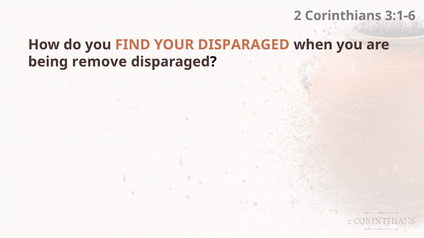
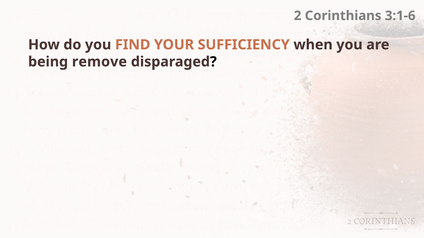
YOUR DISPARAGED: DISPARAGED -> SUFFICIENCY
